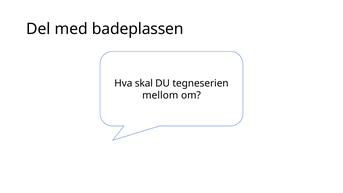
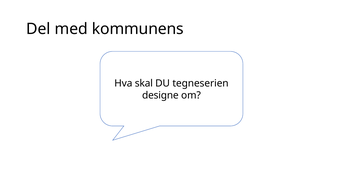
badeplassen: badeplassen -> kommunens
mellom: mellom -> designe
